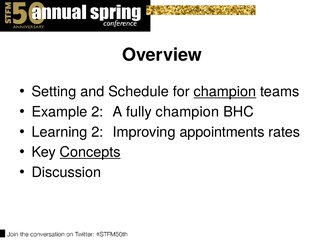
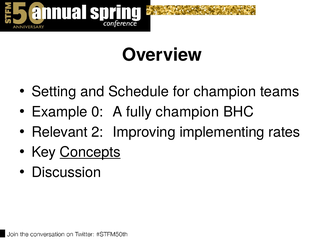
champion at (225, 92) underline: present -> none
Example 2: 2 -> 0
Learning: Learning -> Relevant
appointments: appointments -> implementing
